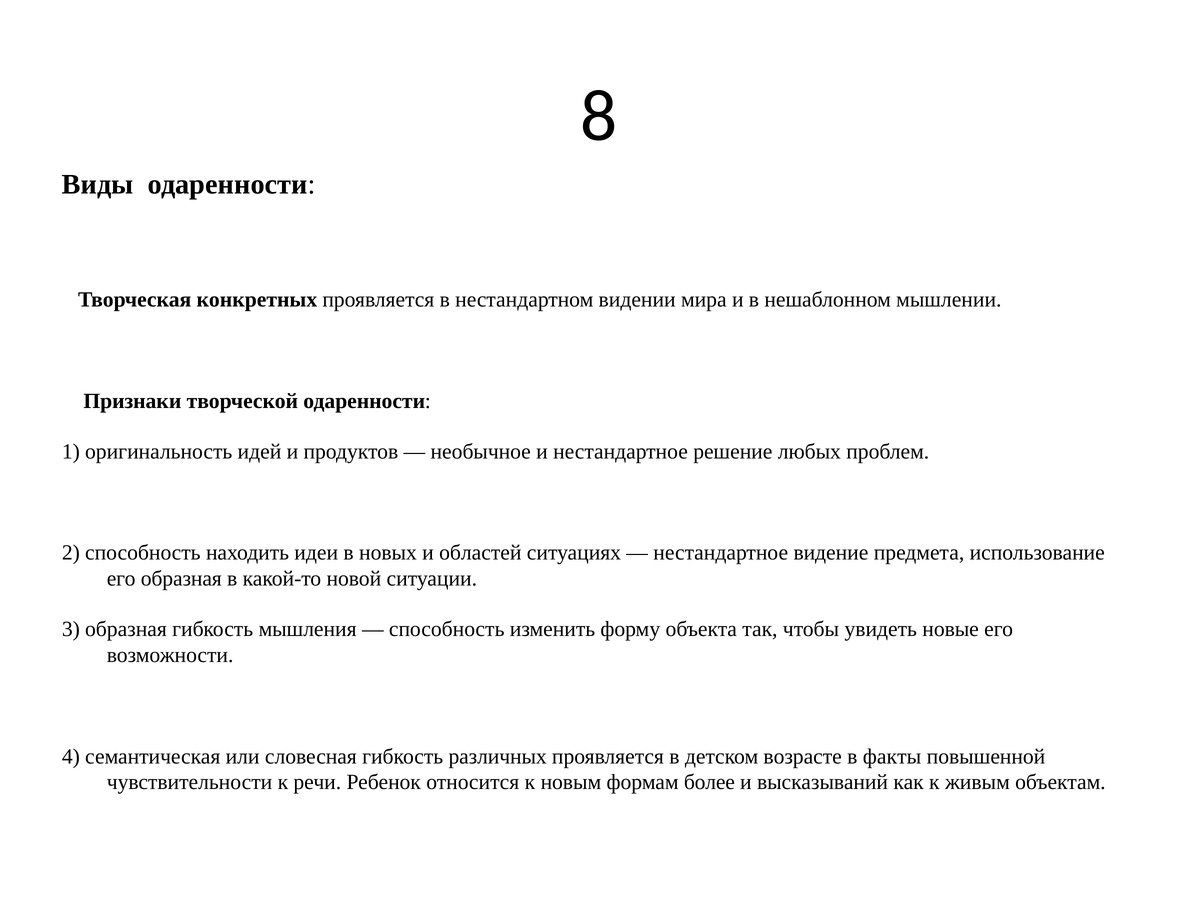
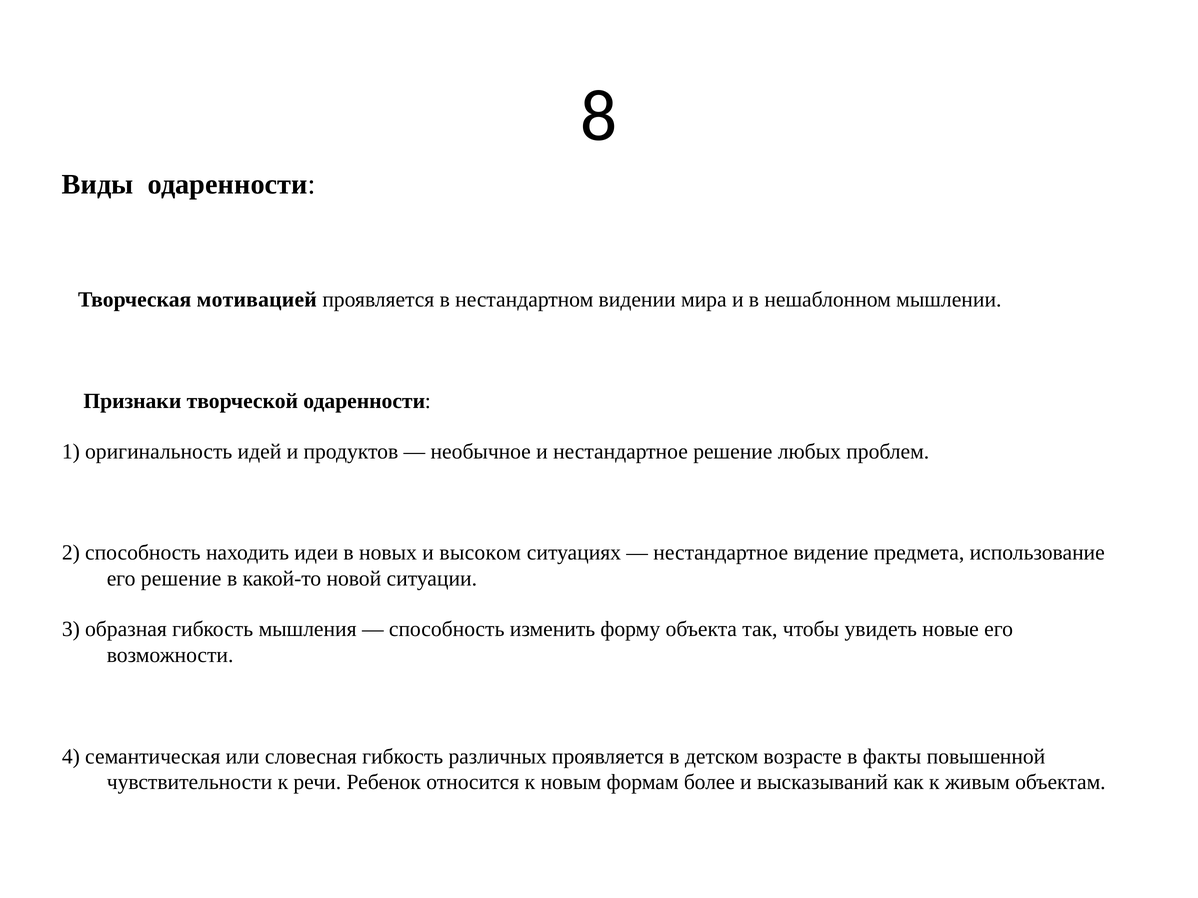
конкретных: конкретных -> мотивацией
областей: областей -> высоком
его образная: образная -> решение
